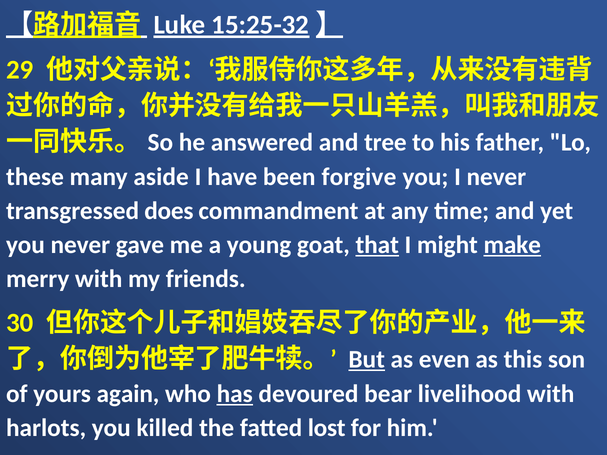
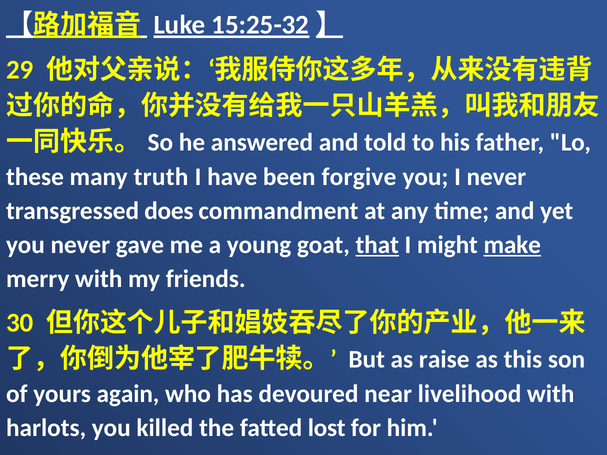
tree: tree -> told
aside: aside -> truth
But underline: present -> none
even: even -> raise
has underline: present -> none
bear: bear -> near
